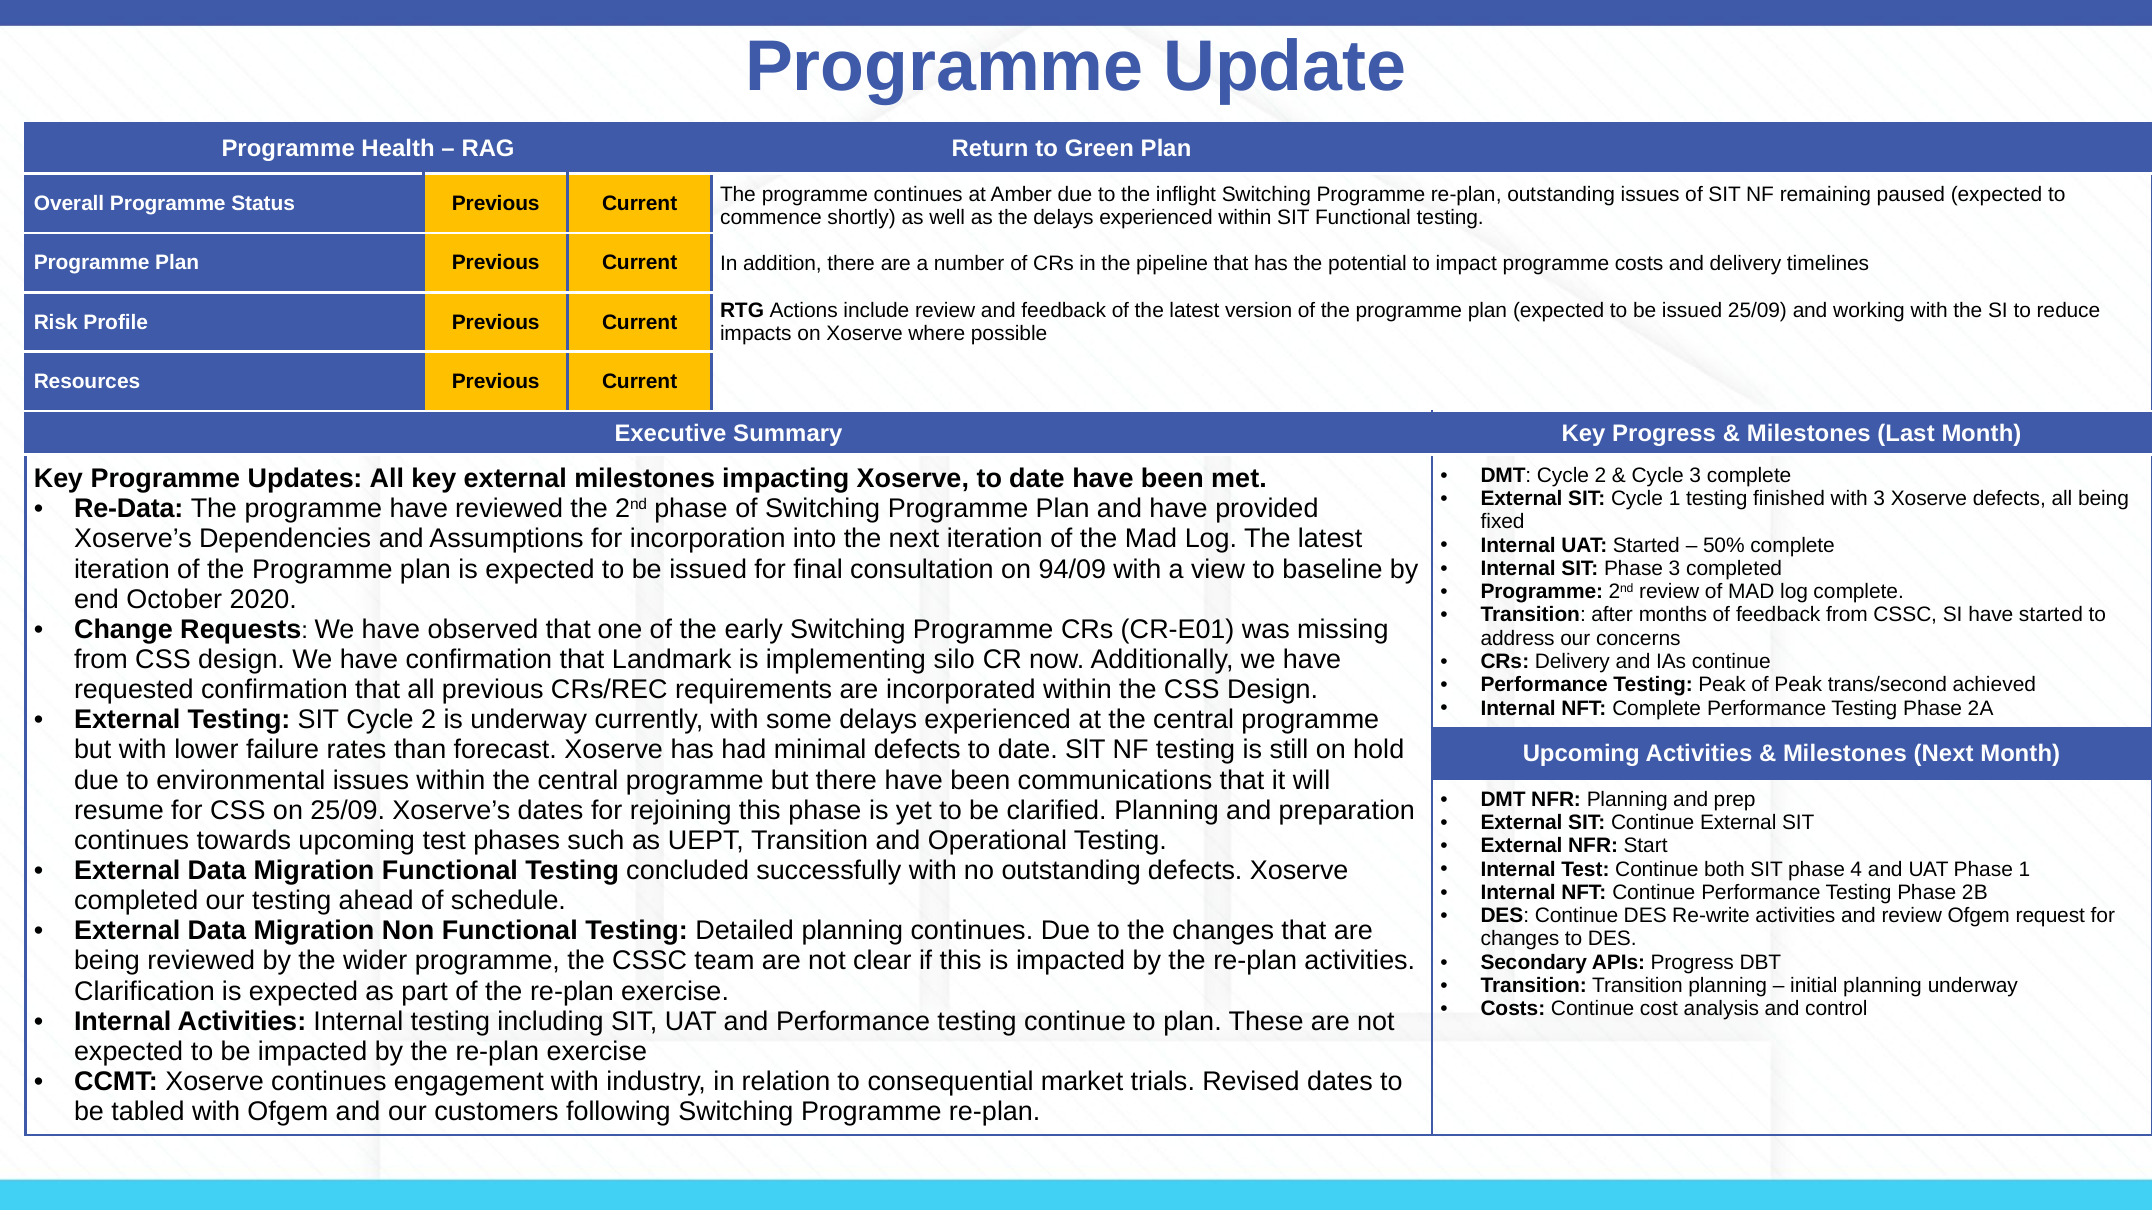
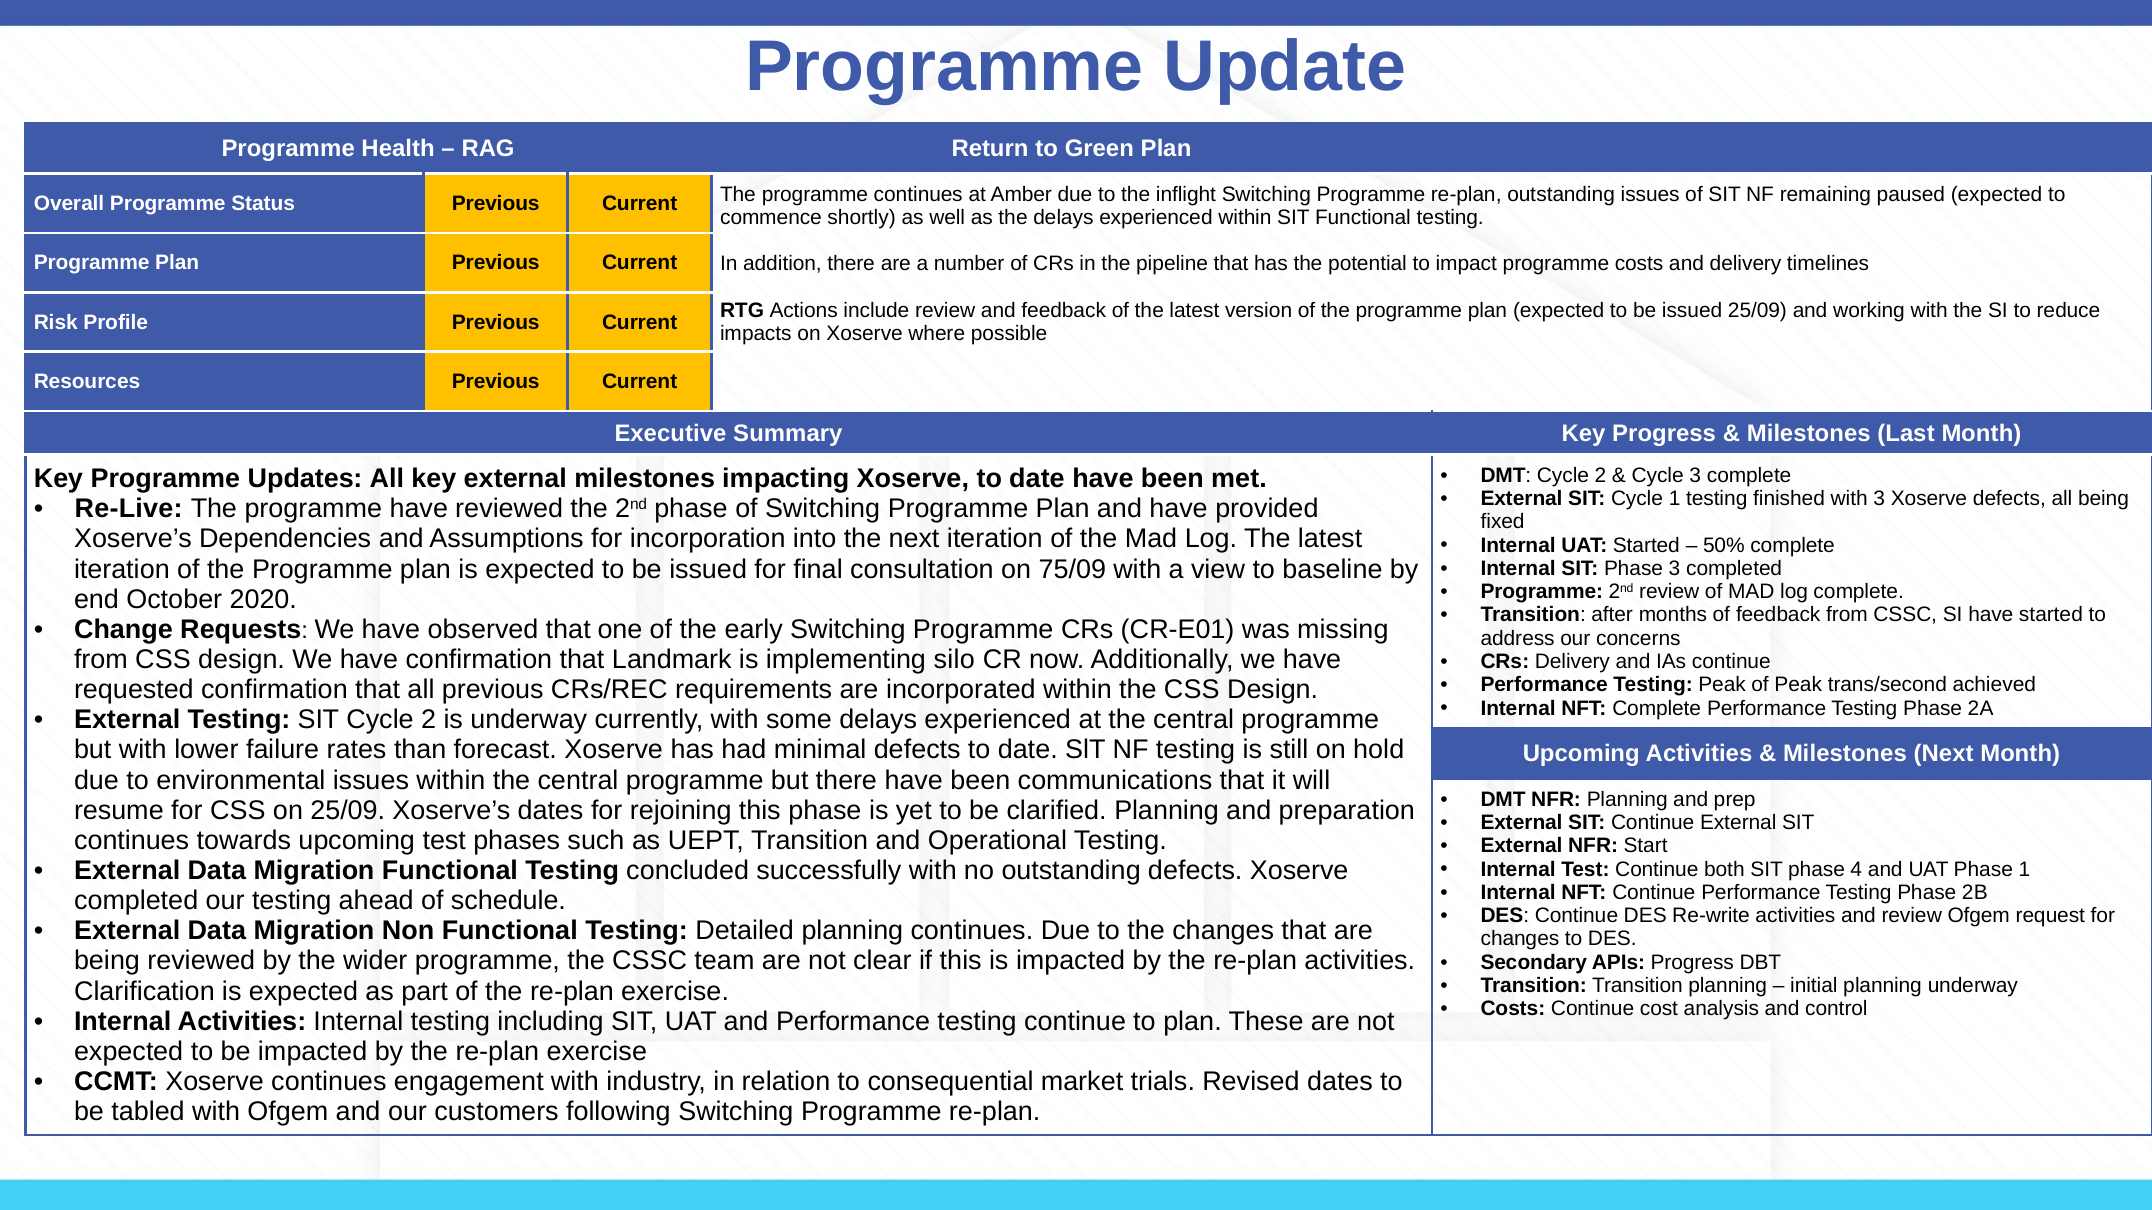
Re-Data: Re-Data -> Re-Live
94/09: 94/09 -> 75/09
